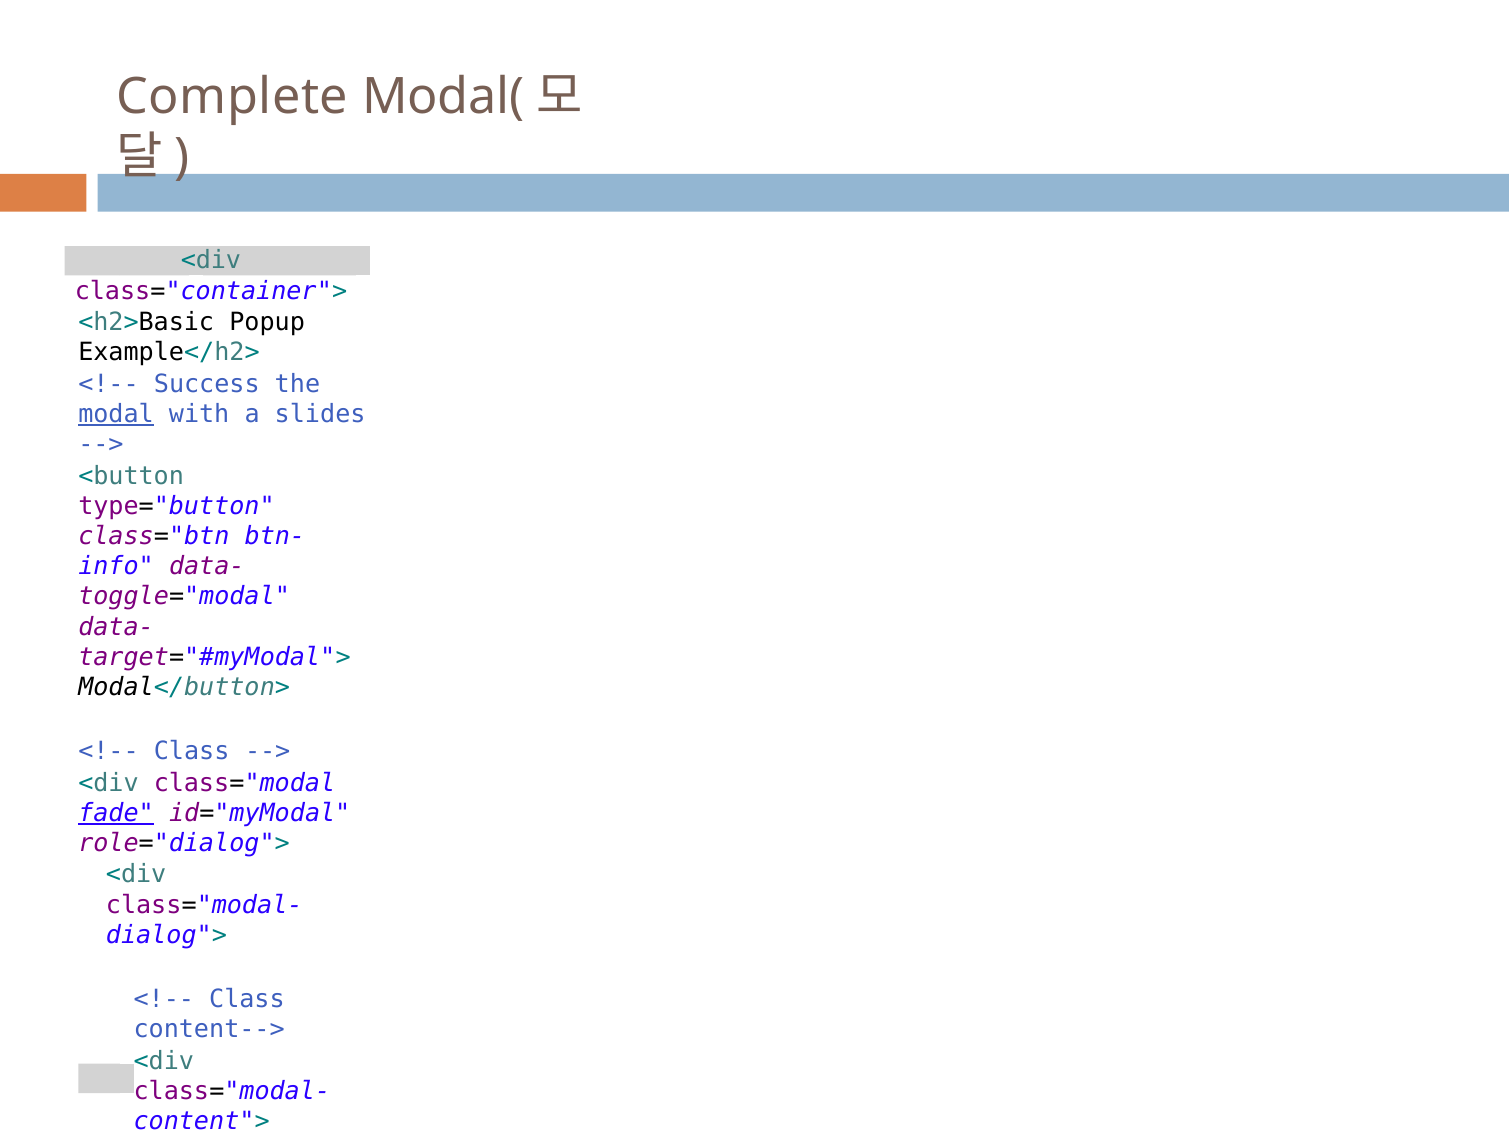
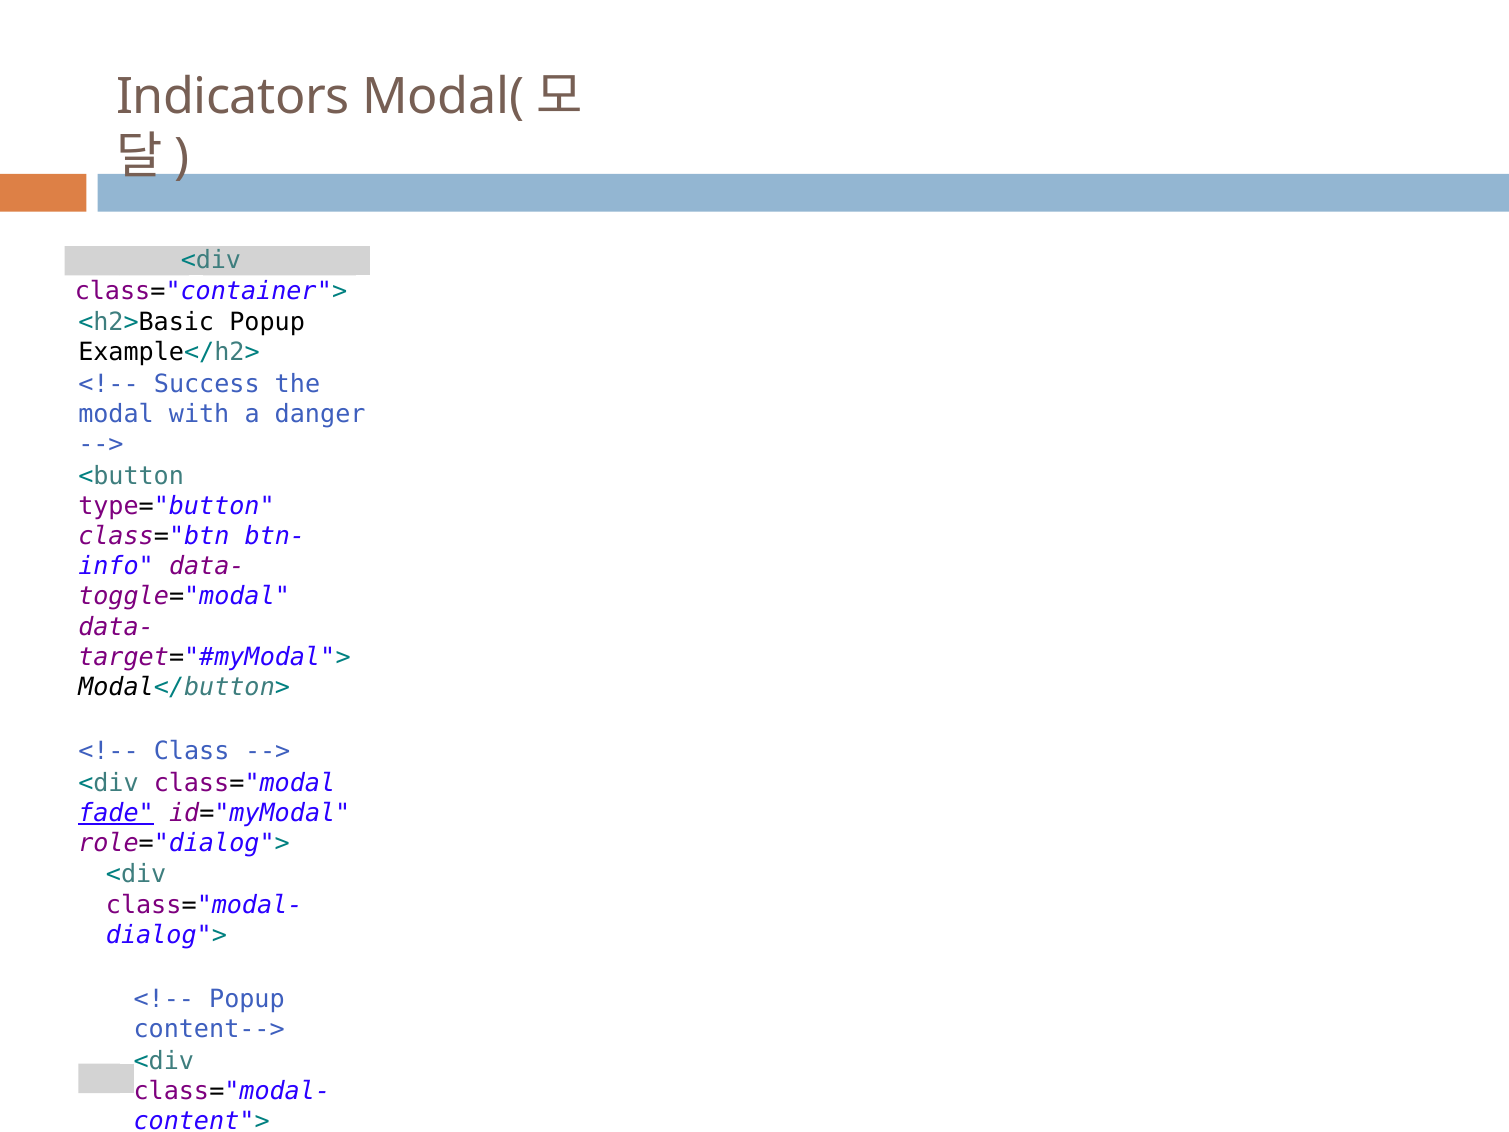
Complete: Complete -> Indicators
modal underline: present -> none
slides: slides -> danger
Class at (247, 999): Class -> Popup
